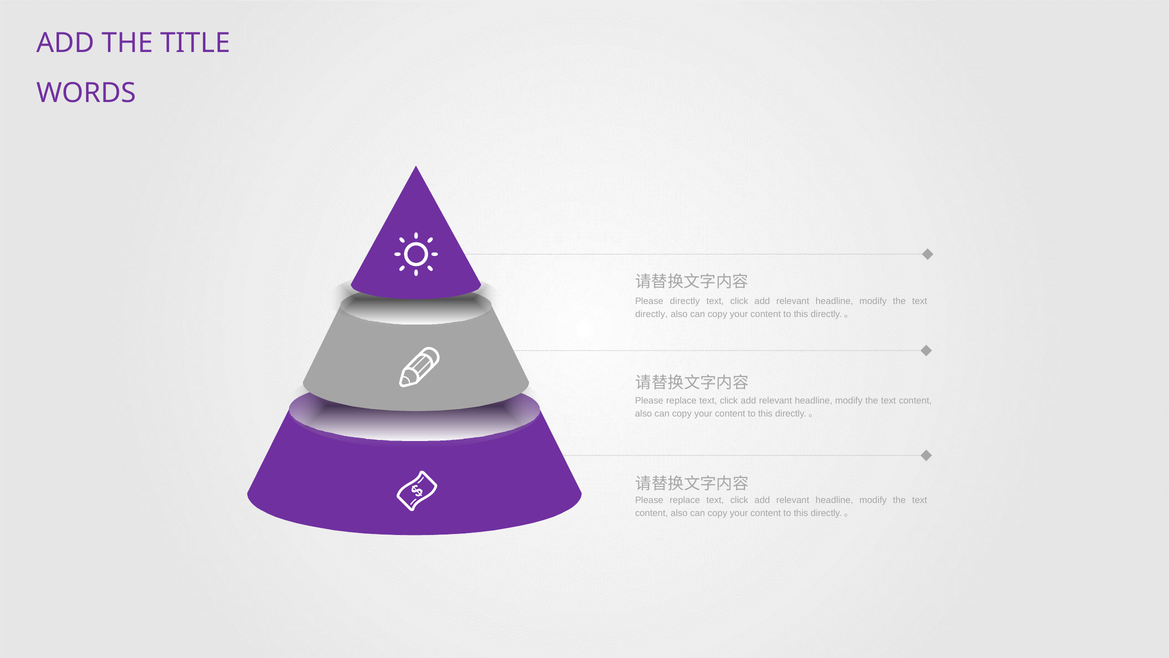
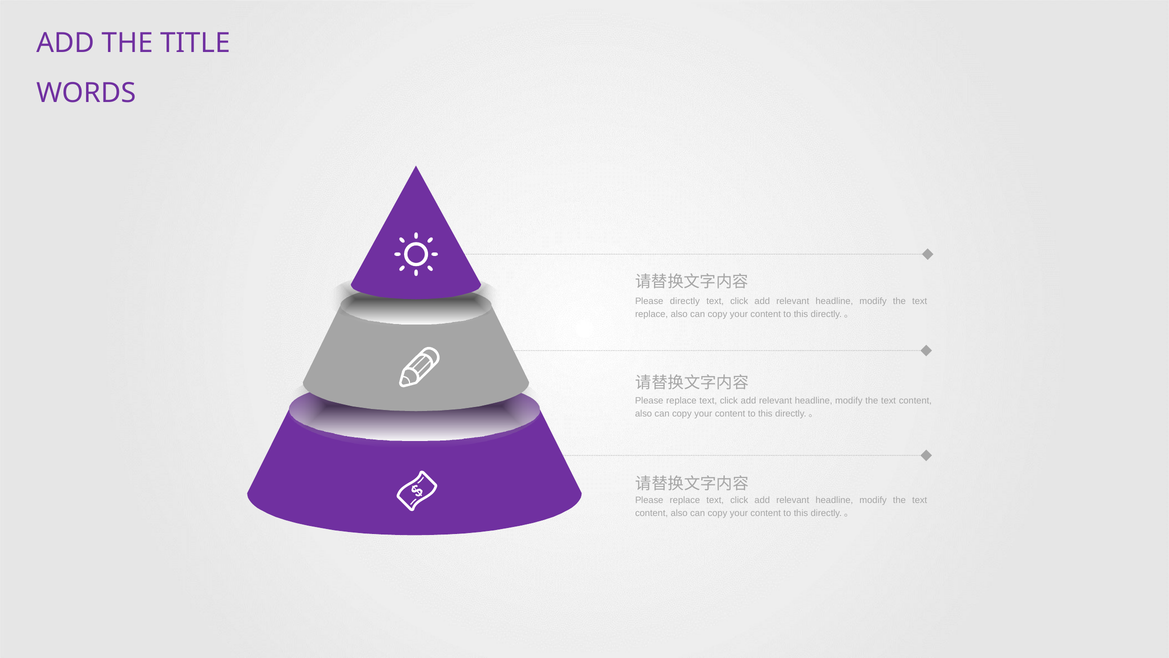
directly at (652, 314): directly -> replace
